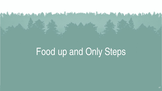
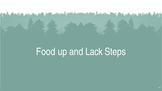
Only: Only -> Lack
